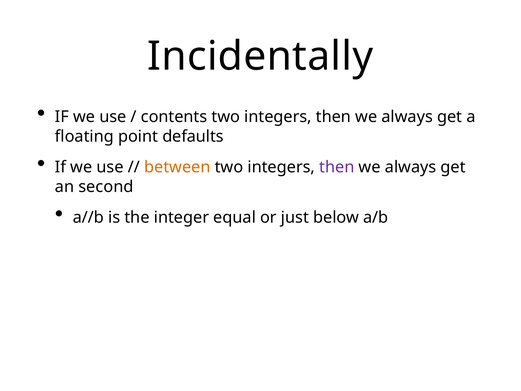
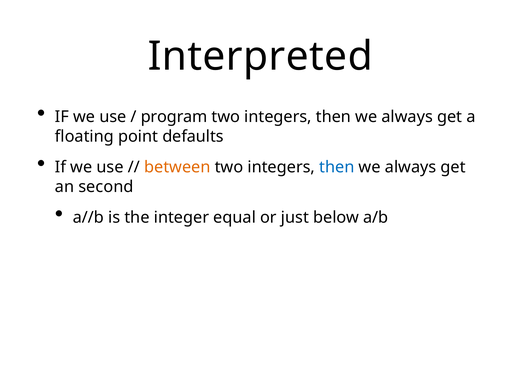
Incidentally: Incidentally -> Interpreted
contents: contents -> program
then at (337, 167) colour: purple -> blue
